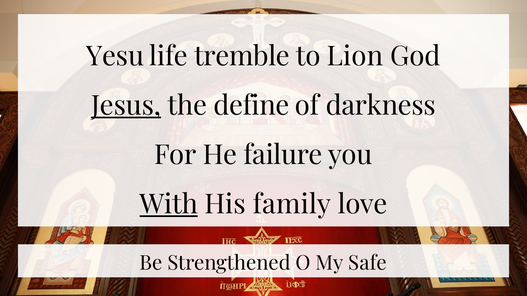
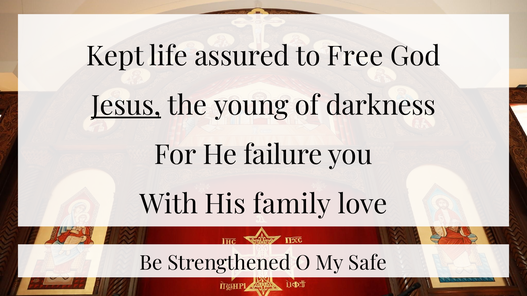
Yesu: Yesu -> Kept
tremble: tremble -> assured
Lion: Lion -> Free
define: define -> young
With underline: present -> none
